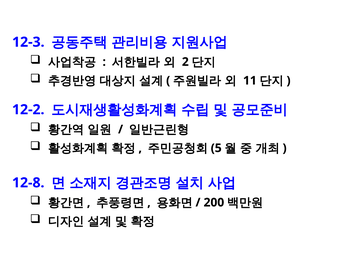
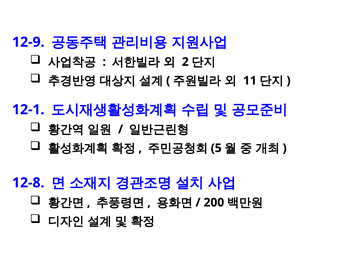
12-3: 12-3 -> 12-9
12-2: 12-2 -> 12-1
